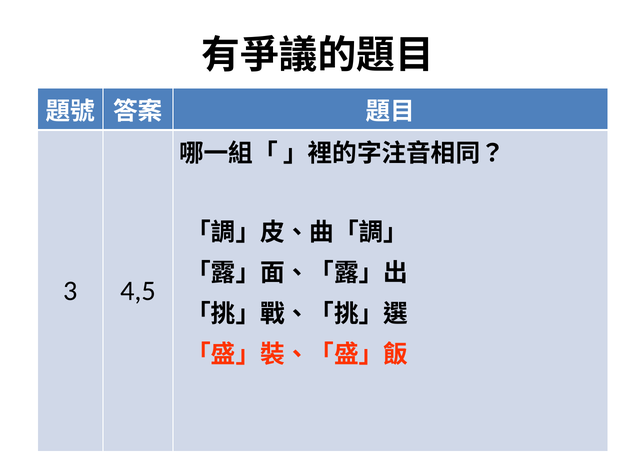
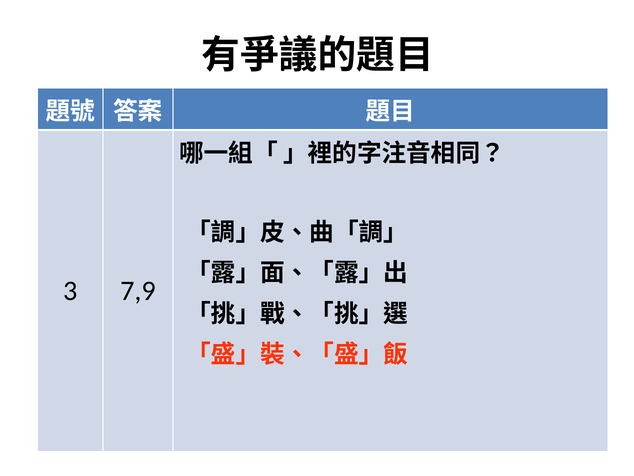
4,5: 4,5 -> 7,9
